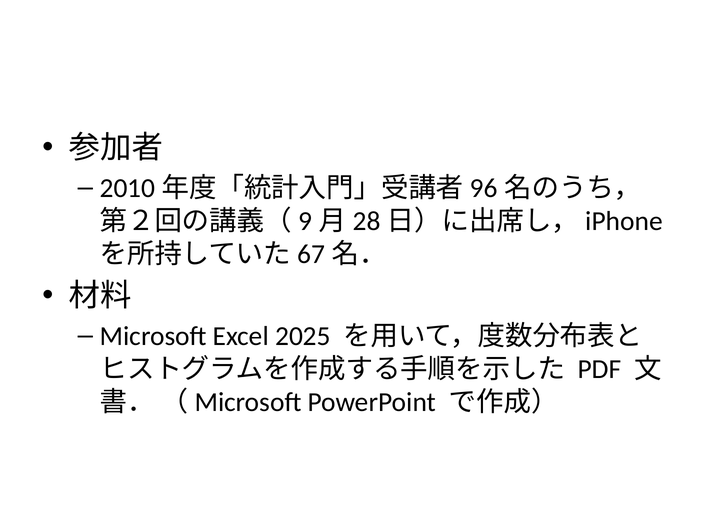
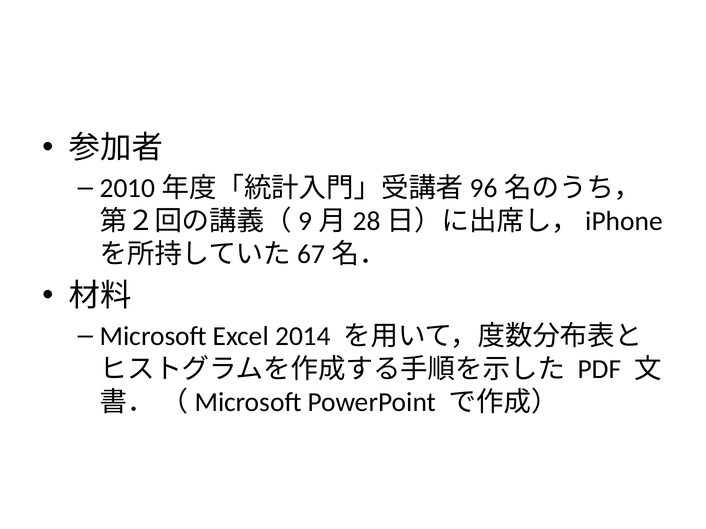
2025: 2025 -> 2014
